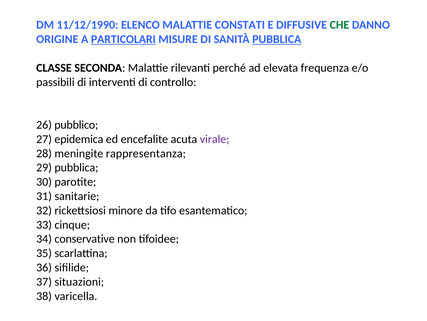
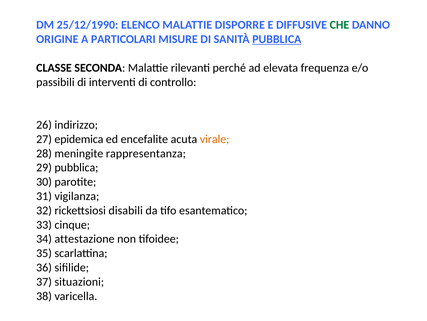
11/12/1990: 11/12/1990 -> 25/12/1990
CONSTATI: CONSTATI -> DISPORRE
PARTICOLARI underline: present -> none
pubblico: pubblico -> indirizzo
virale colour: purple -> orange
sanitarie: sanitarie -> vigilanza
minore: minore -> disabili
conservative: conservative -> attestazione
